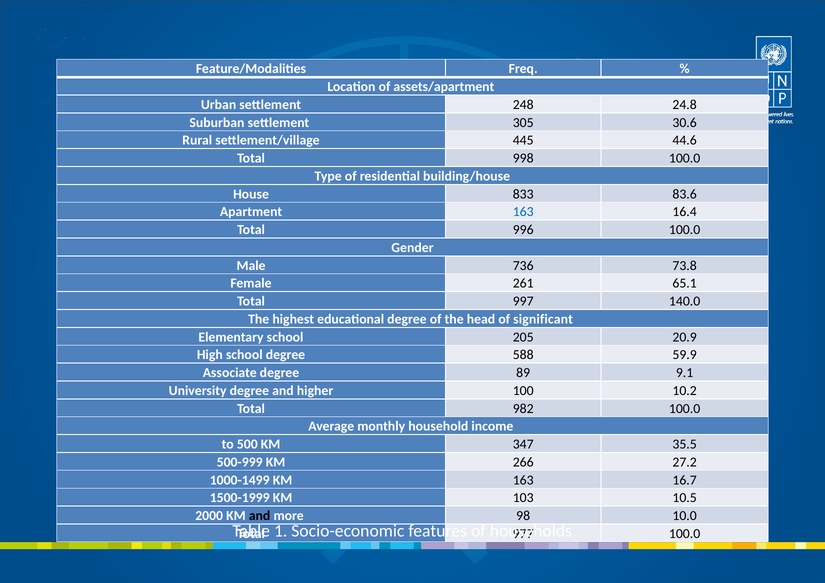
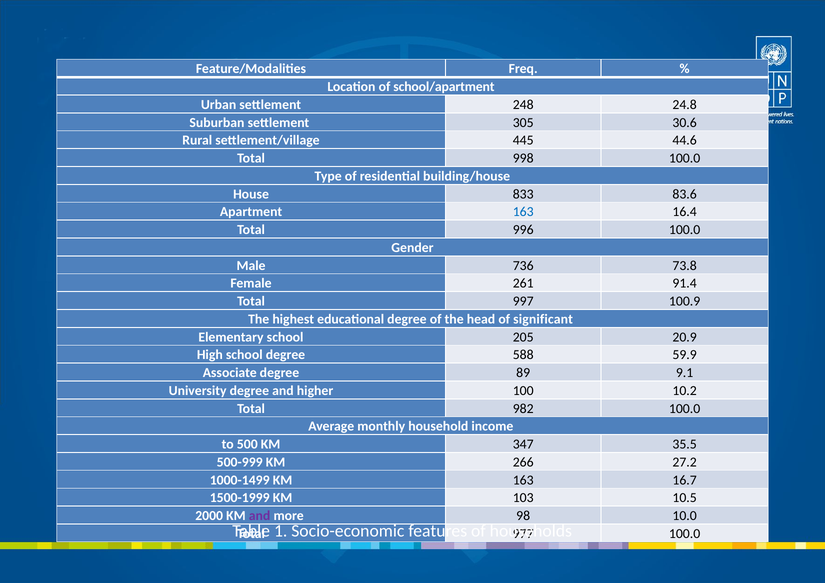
assets/apartment: assets/apartment -> school/apartment
65.1: 65.1 -> 91.4
140.0: 140.0 -> 100.9
and at (260, 516) colour: black -> purple
